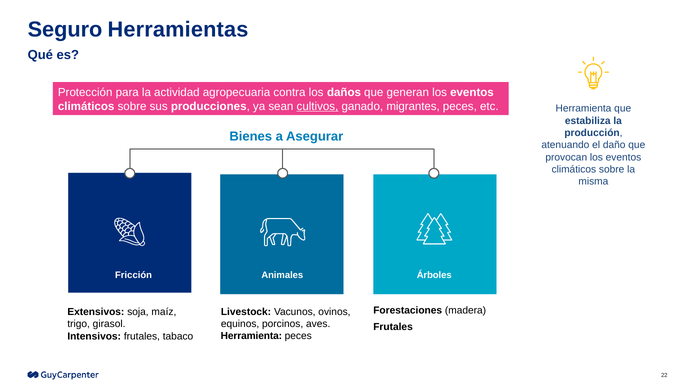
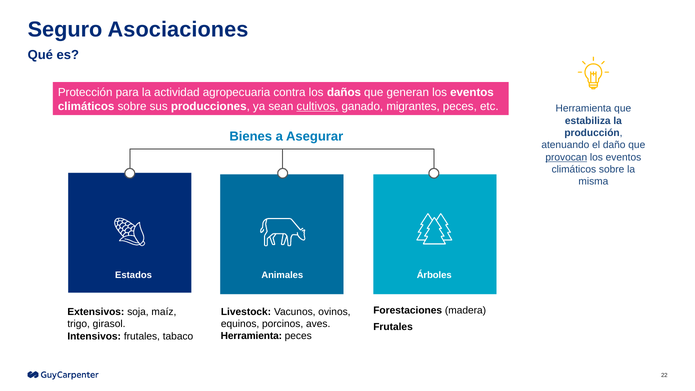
Herramientas: Herramientas -> Asociaciones
provocan underline: none -> present
Fricción: Fricción -> Estados
